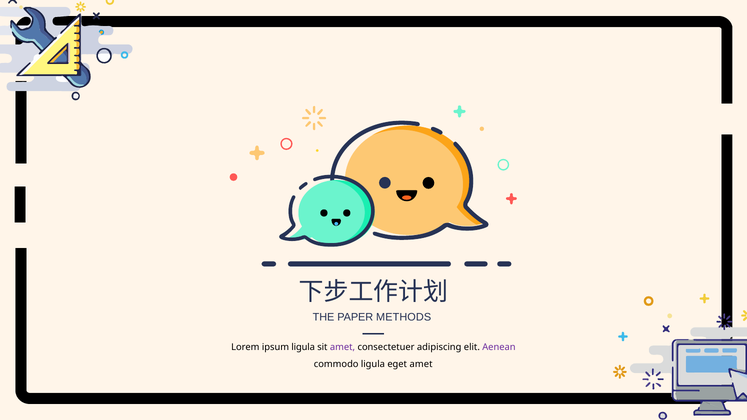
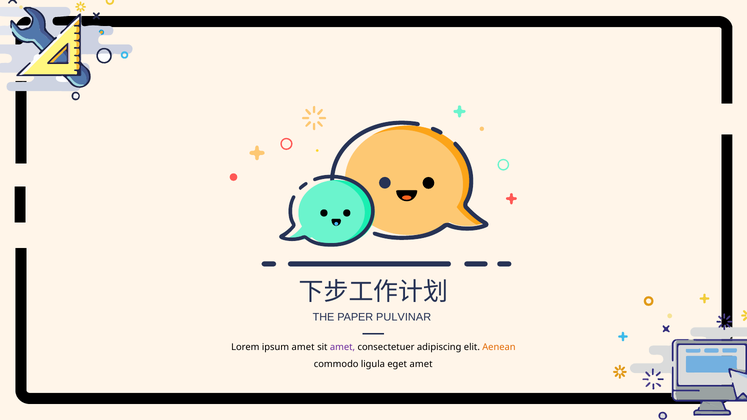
METHODS: METHODS -> PULVINAR
ipsum ligula: ligula -> amet
Aenean colour: purple -> orange
